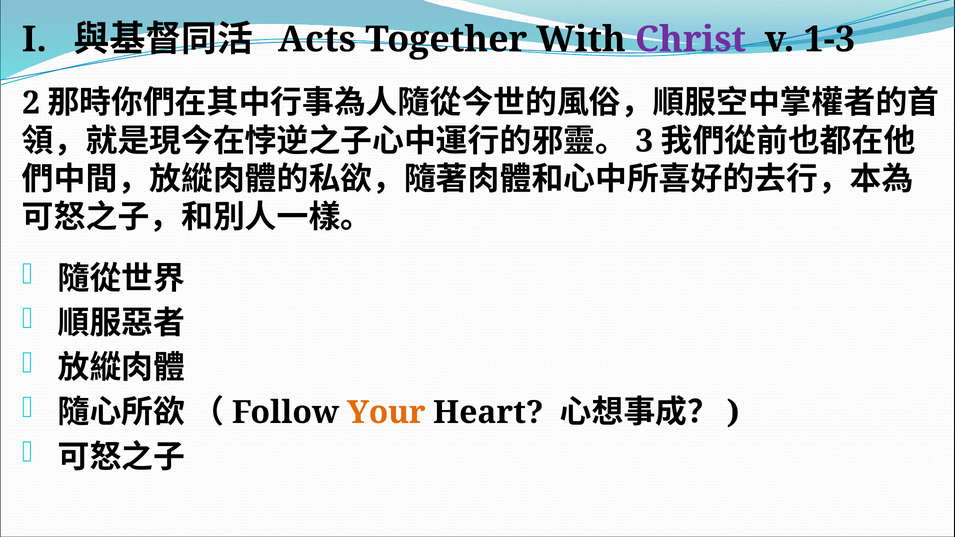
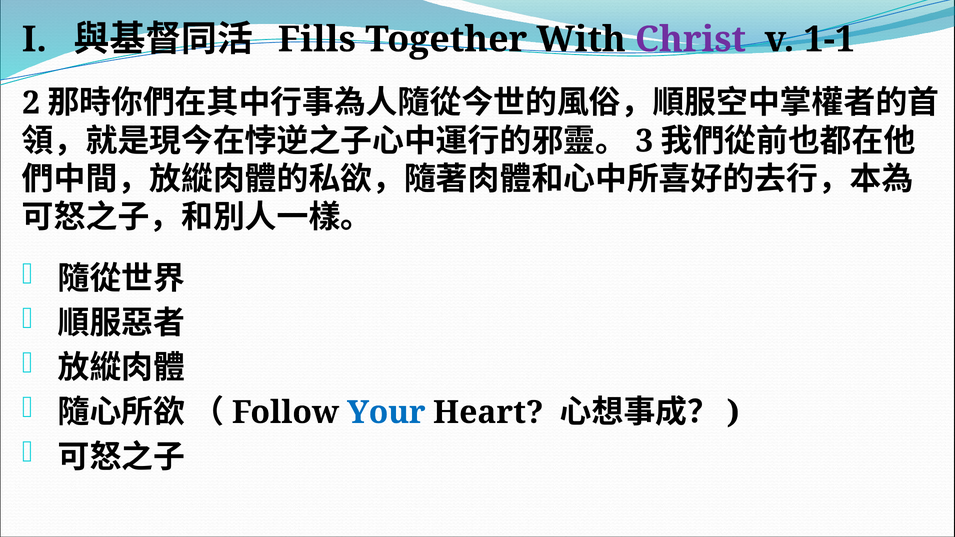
Acts: Acts -> Fills
1-3: 1-3 -> 1-1
Your colour: orange -> blue
